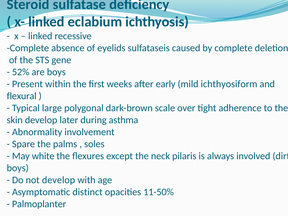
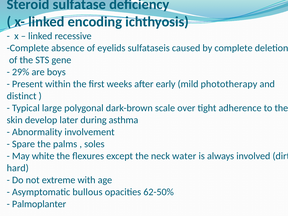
eclabium: eclabium -> encoding
52%: 52% -> 29%
ichthyosiform: ichthyosiform -> phototherapy
flexural: flexural -> distinct
pilaris: pilaris -> water
boys at (18, 168): boys -> hard
not develop: develop -> extreme
distinct: distinct -> bullous
11-50%: 11-50% -> 62-50%
